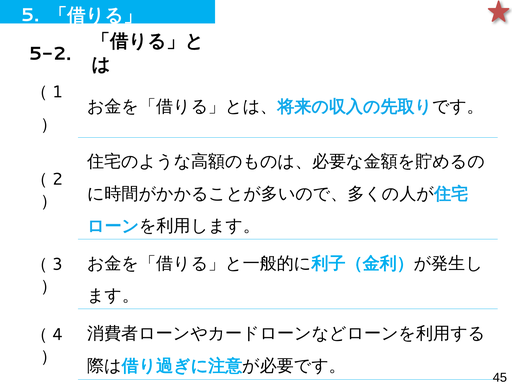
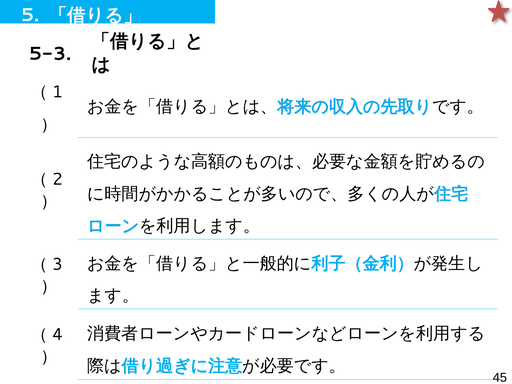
5-2: 5-2 -> 5-3
